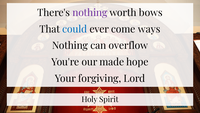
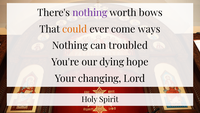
could colour: blue -> orange
overflow: overflow -> troubled
made: made -> dying
forgiving: forgiving -> changing
